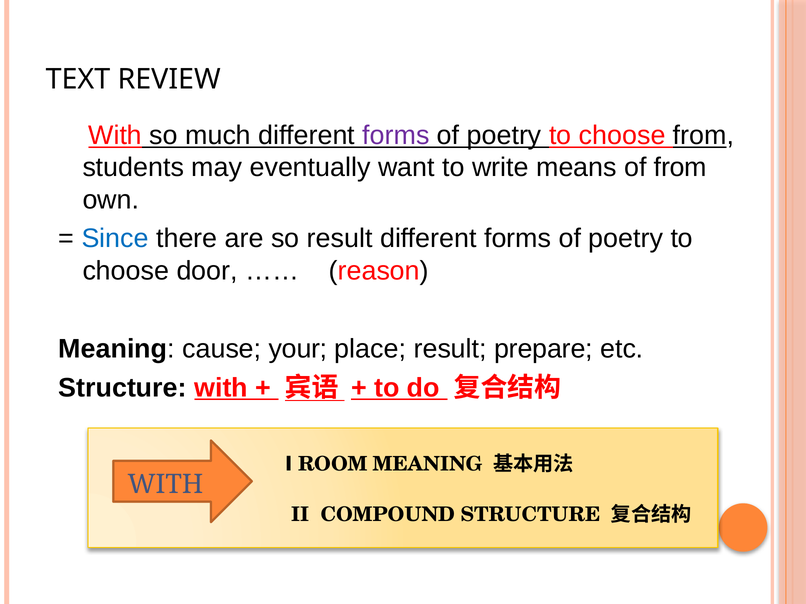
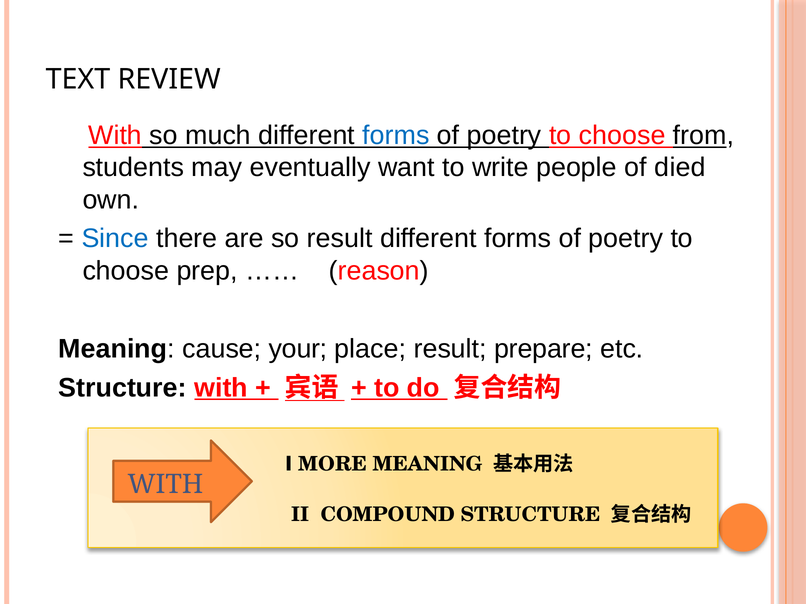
forms at (396, 135) colour: purple -> blue
means: means -> people
of from: from -> died
door: door -> prep
ROOM: ROOM -> MORE
